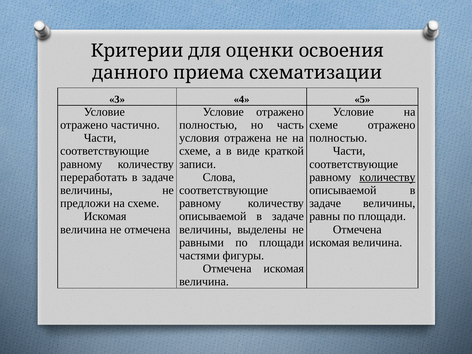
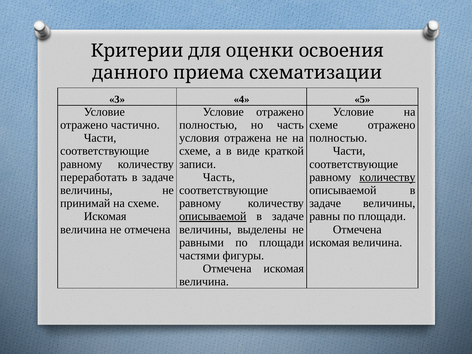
Слова at (219, 177): Слова -> Часть
предложи: предложи -> принимай
описываемой at (213, 216) underline: none -> present
